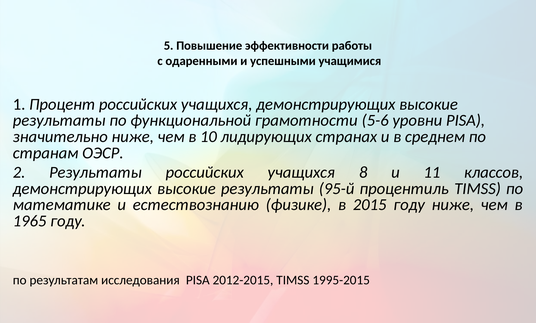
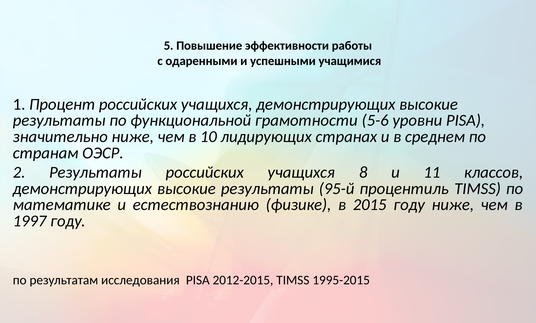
1965: 1965 -> 1997
